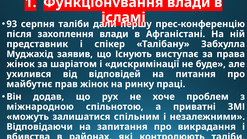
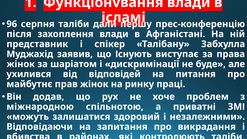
93: 93 -> 96
спільним: спільним -> здоровий
